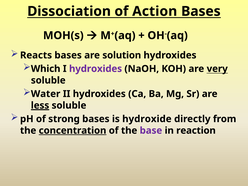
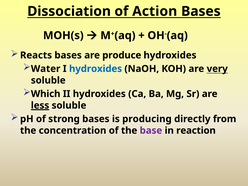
solution: solution -> produce
Which: Which -> Water
hydroxides at (96, 69) colour: purple -> blue
Water: Water -> Which
hydroxide: hydroxide -> producing
concentration underline: present -> none
